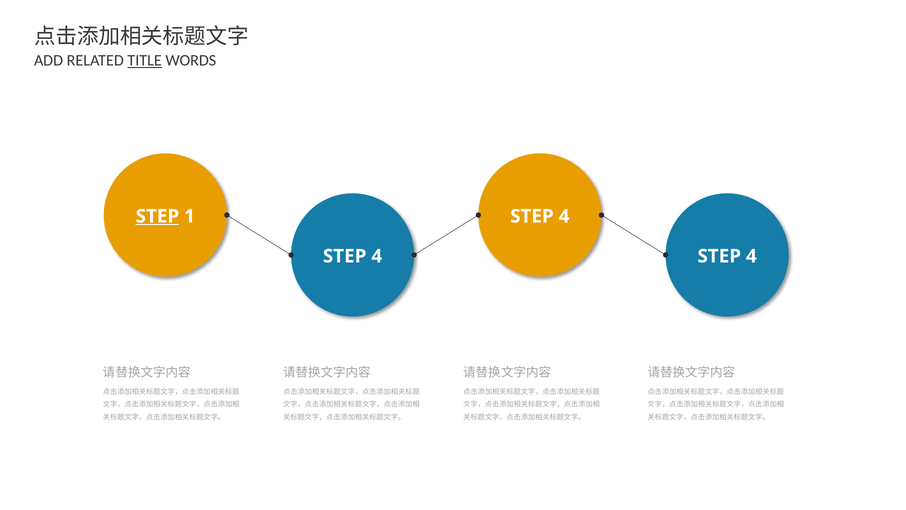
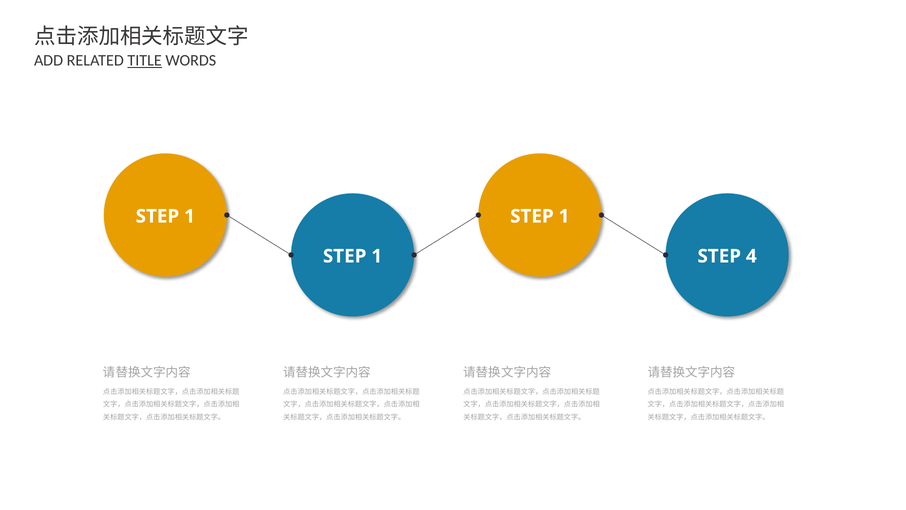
STEP at (157, 216) underline: present -> none
4 at (564, 216): 4 -> 1
4 at (377, 256): 4 -> 1
